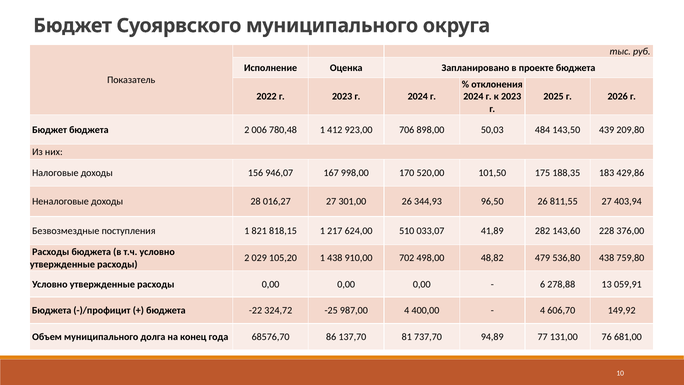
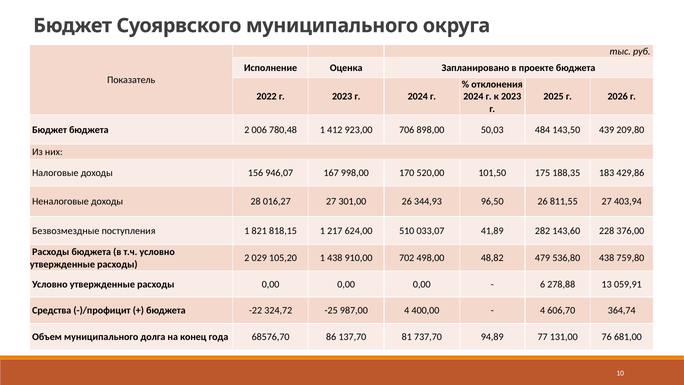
Бюджета at (52, 310): Бюджета -> Средства
149,92: 149,92 -> 364,74
